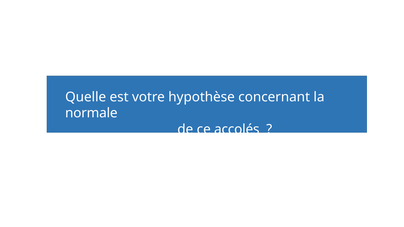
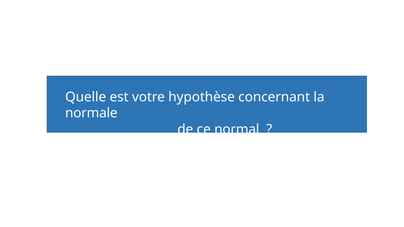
accolés: accolés -> normal
